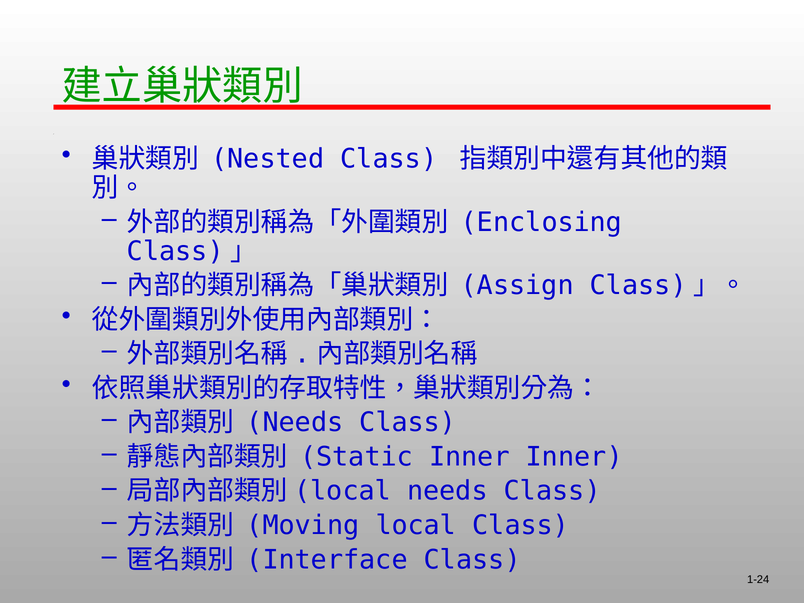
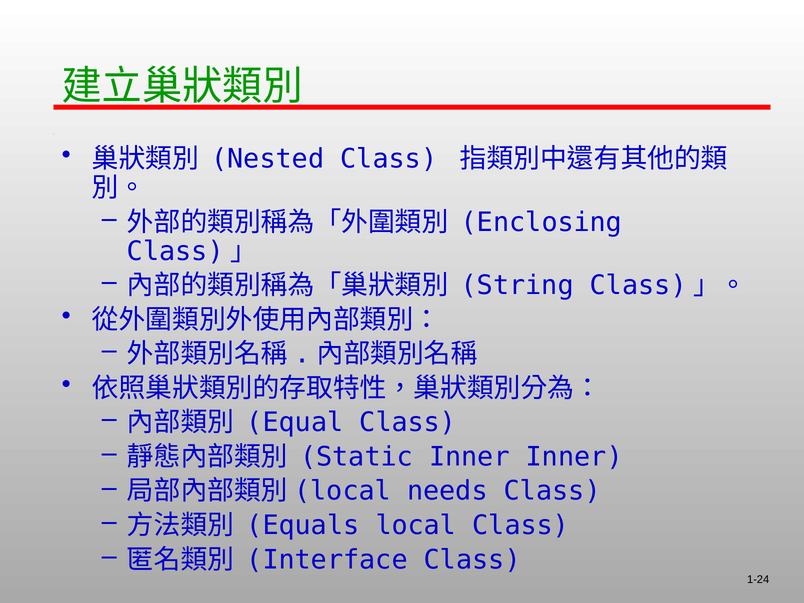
Assign: Assign -> String
Needs at (295, 423): Needs -> Equal
Moving: Moving -> Equals
